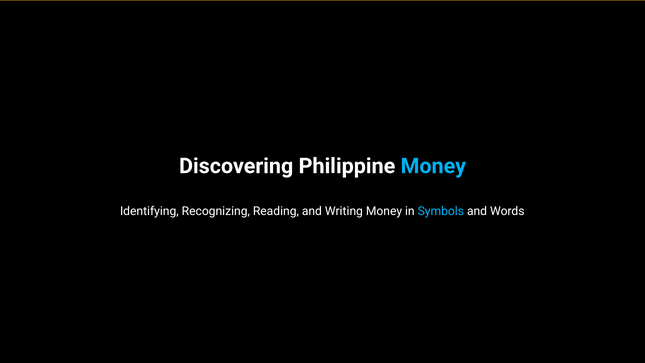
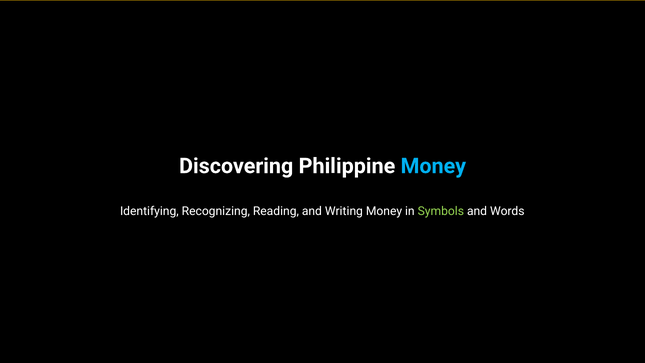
Symbols colour: light blue -> light green
